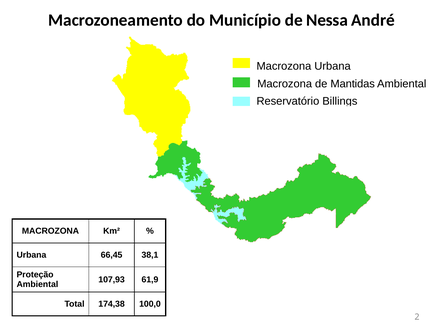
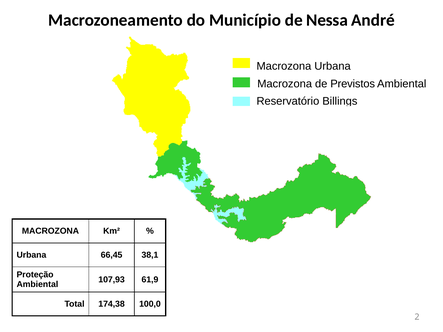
Mantidas: Mantidas -> Previstos
